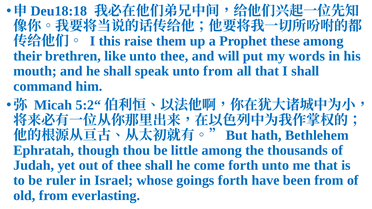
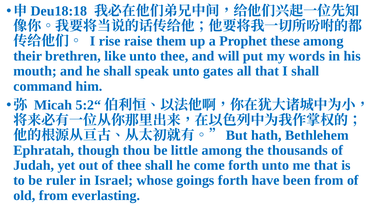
this: this -> rise
unto from: from -> gates
